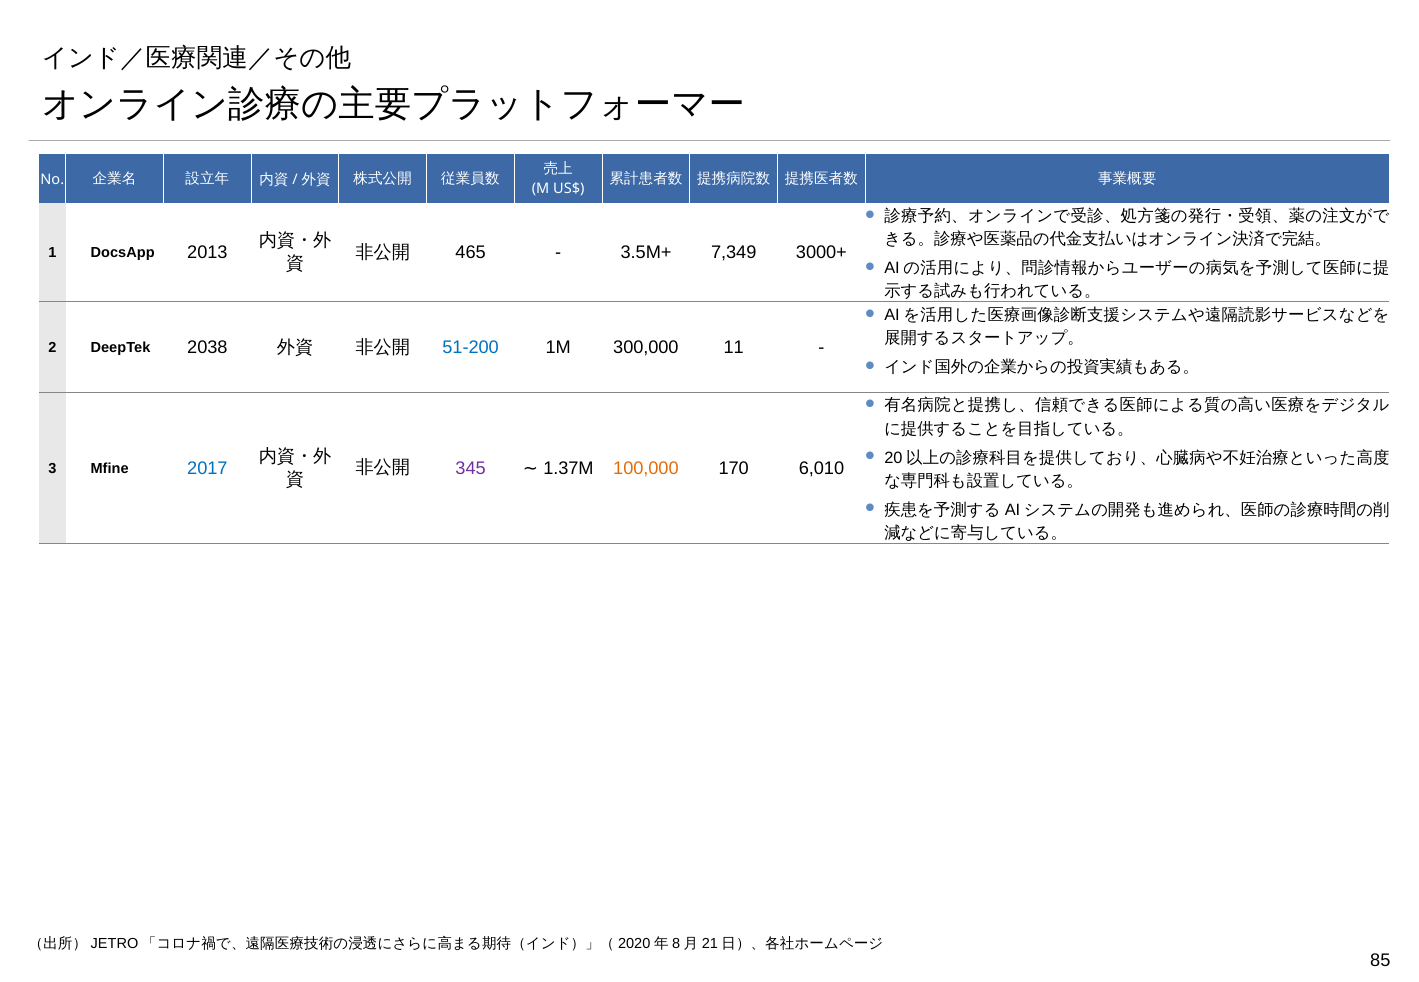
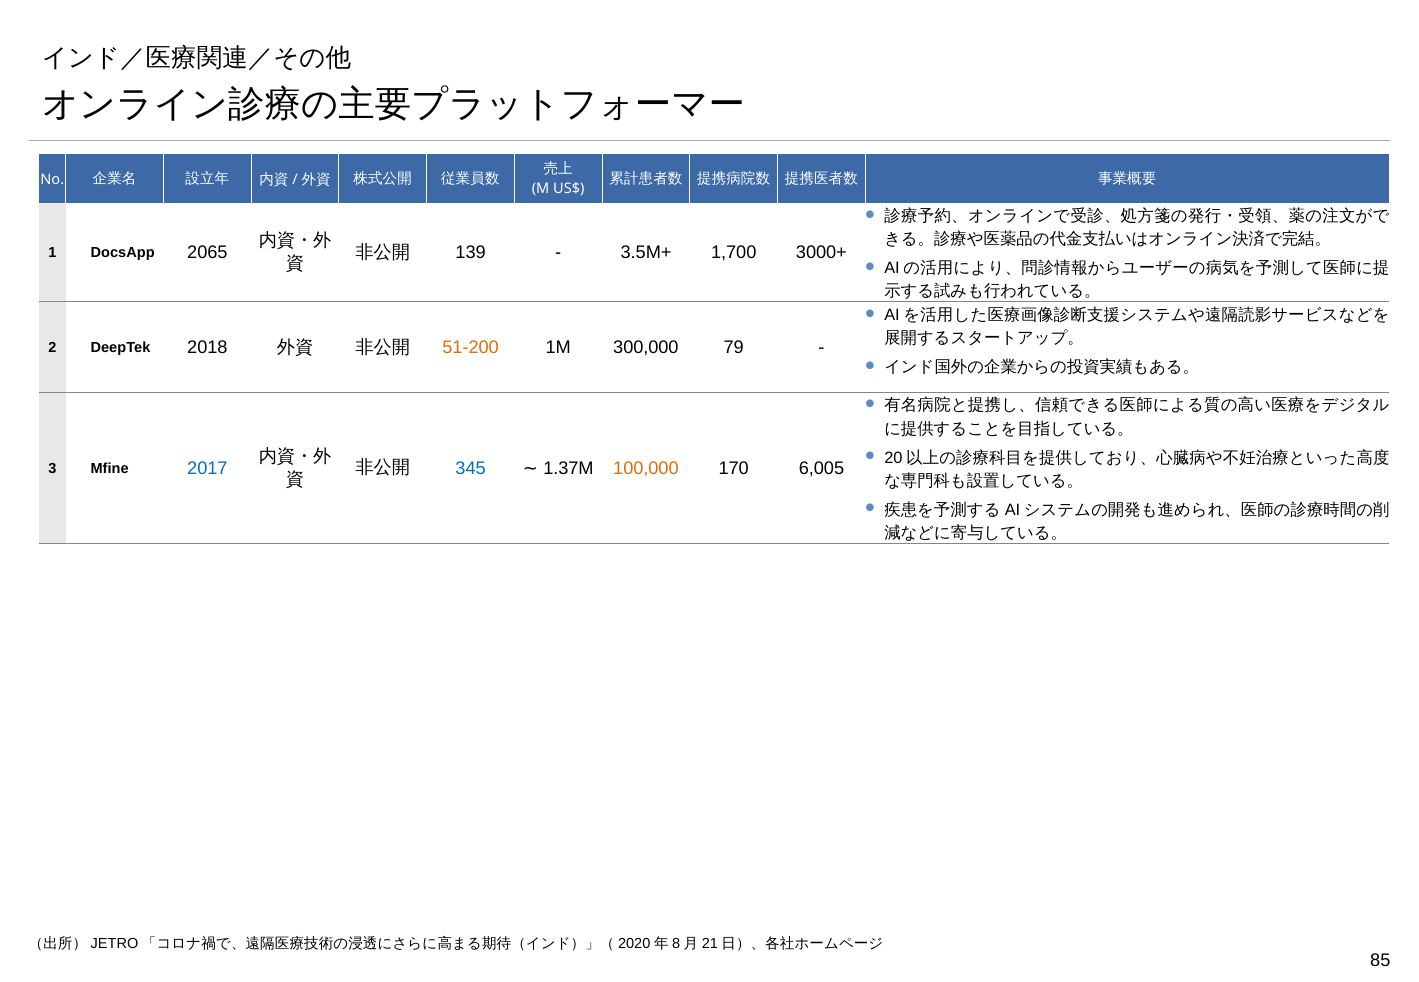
465: 465 -> 139
7,349: 7,349 -> 1,700
2013: 2013 -> 2065
2038: 2038 -> 2018
51-200 colour: blue -> orange
11: 11 -> 79
345 colour: purple -> blue
6,010: 6,010 -> 6,005
